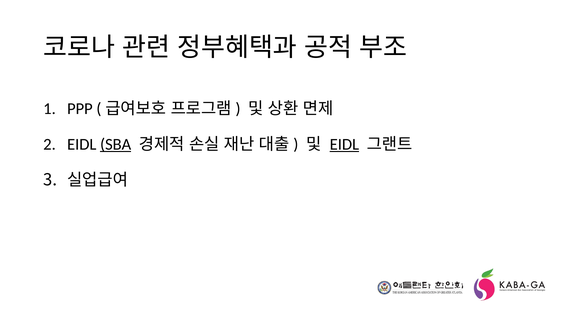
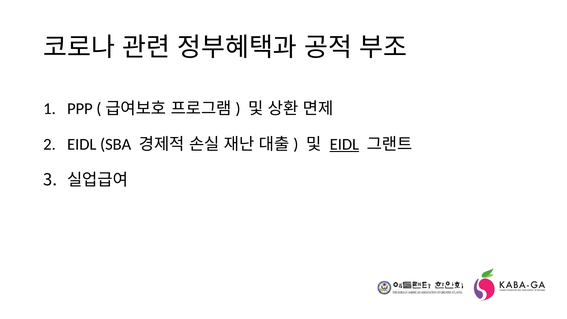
SBA underline: present -> none
